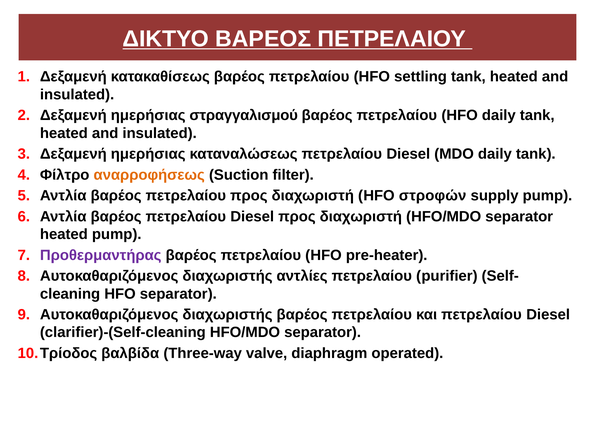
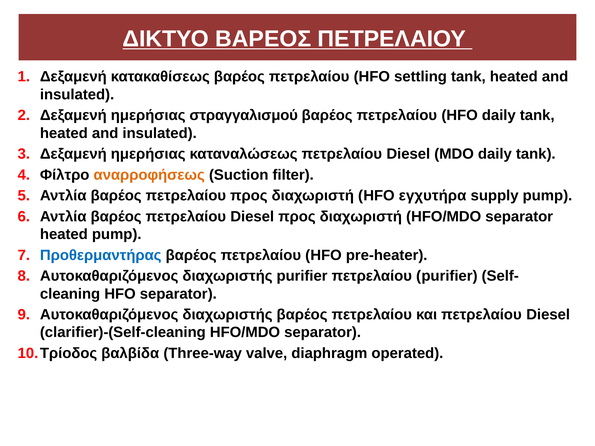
στροφών: στροφών -> εγχυτήρα
Προθερμαντήρας colour: purple -> blue
διαχωριστής αντλίες: αντλίες -> purifier
